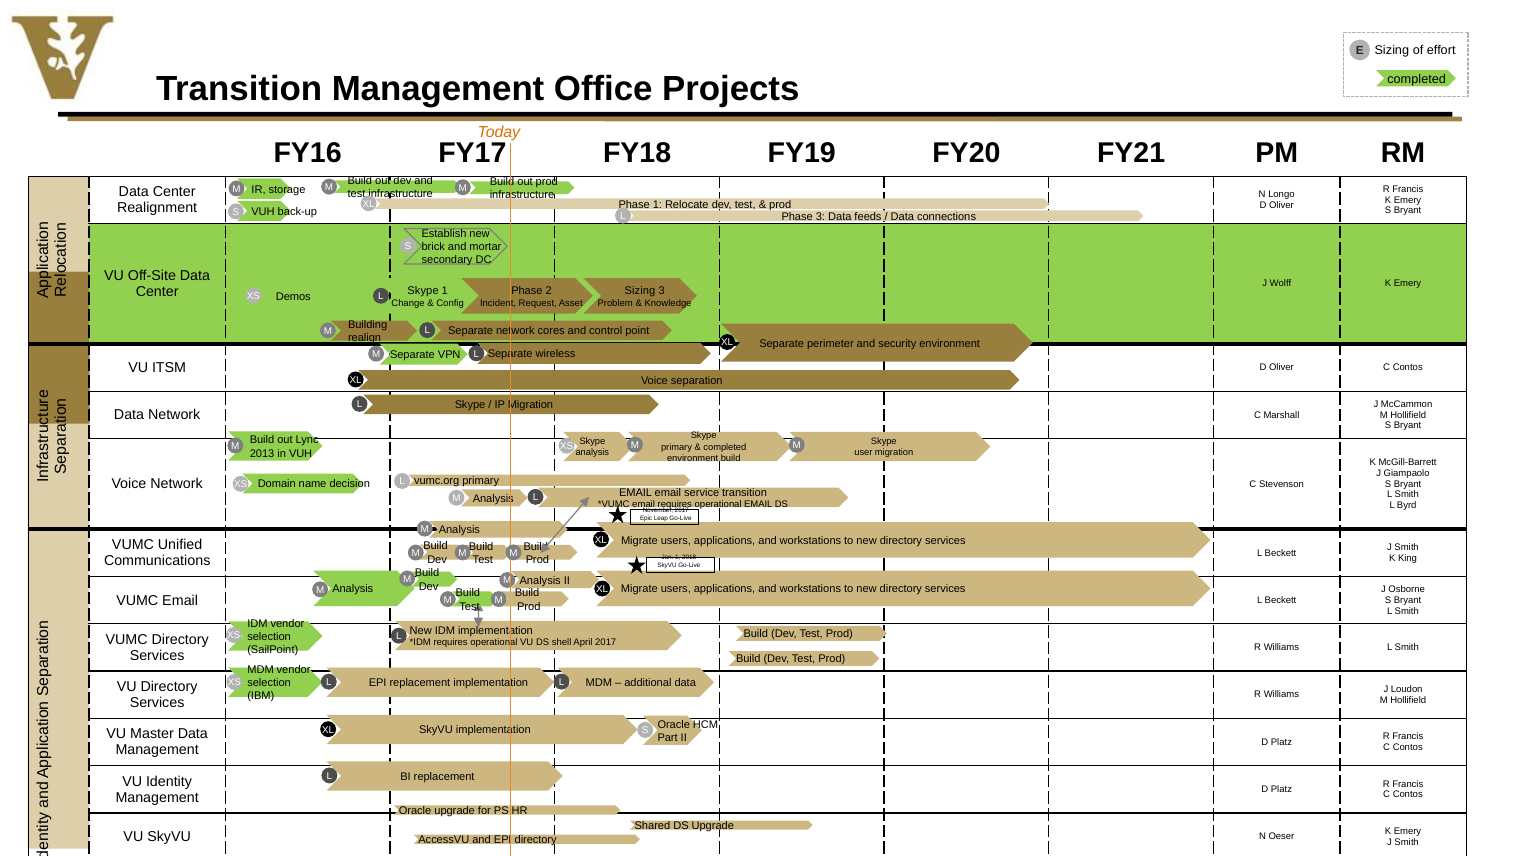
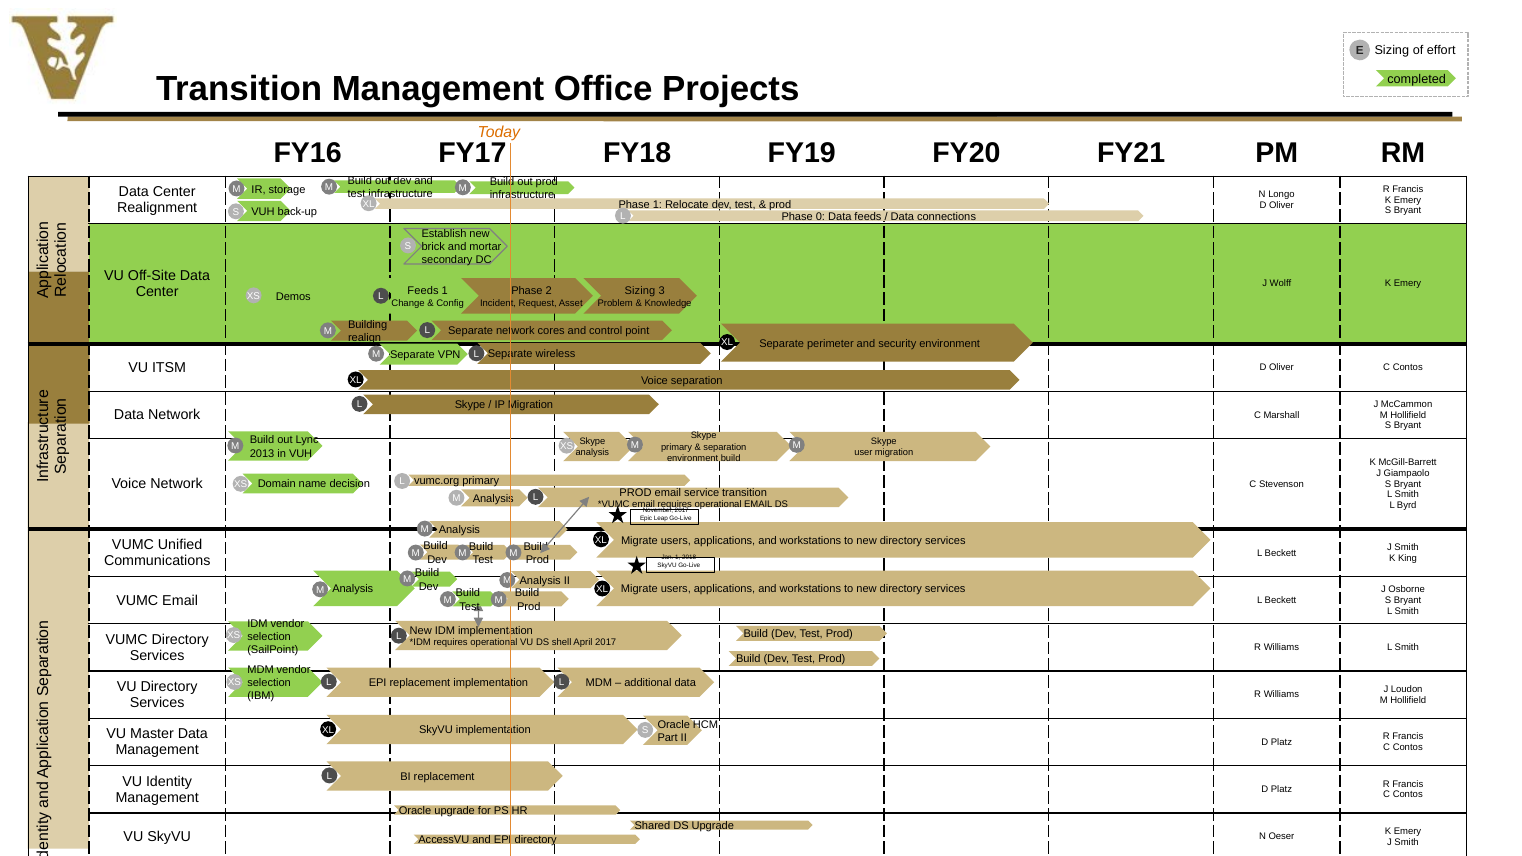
Phase 3: 3 -> 0
Skype at (423, 291): Skype -> Feeds
completed at (725, 447): completed -> separation
EMAIL at (636, 493): EMAIL -> PROD
